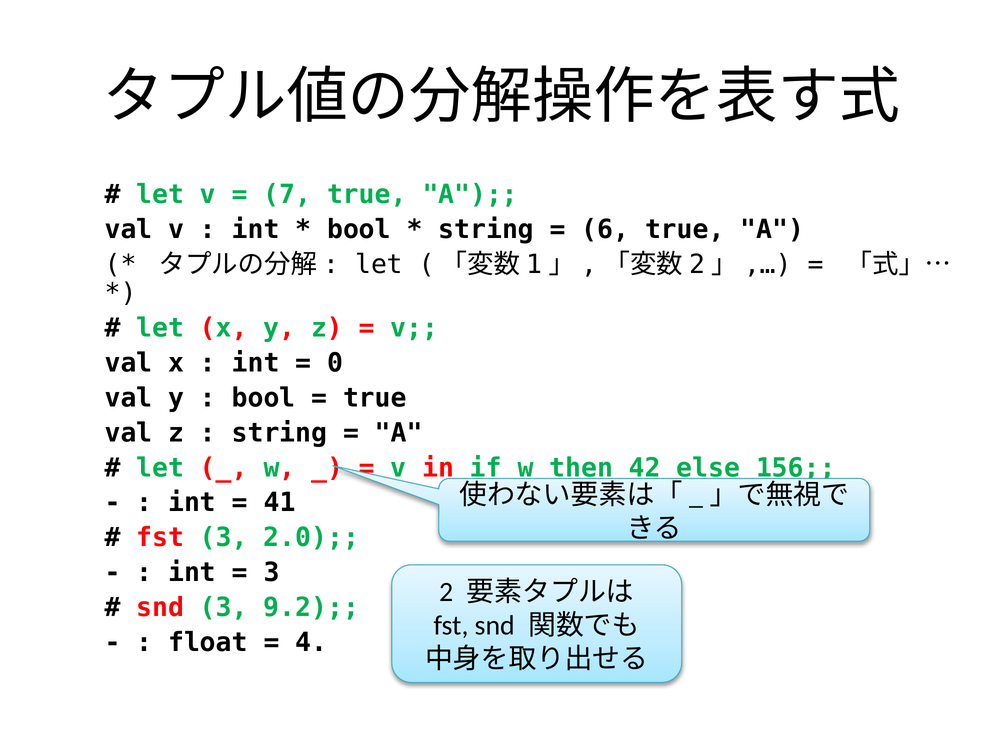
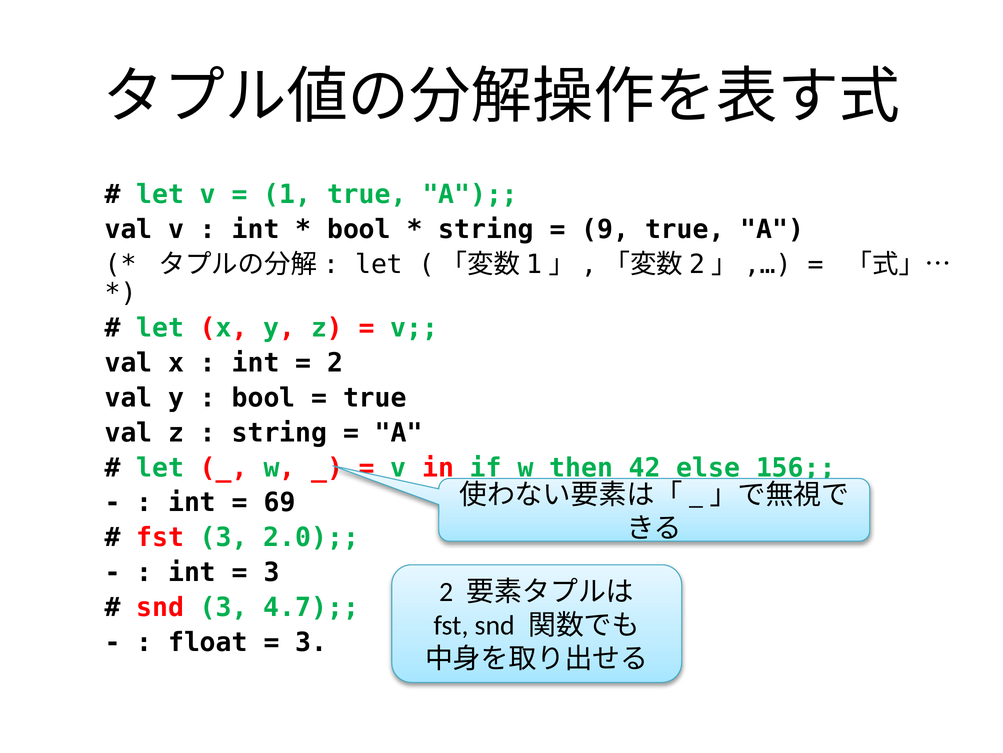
7: 7 -> 1
6: 6 -> 9
0 at (335, 362): 0 -> 2
41: 41 -> 69
9.2: 9.2 -> 4.7
4 at (311, 642): 4 -> 3
